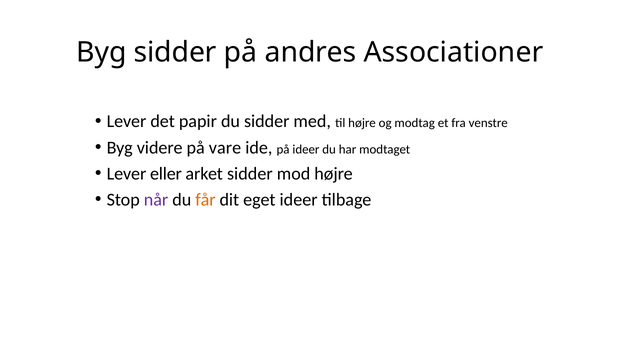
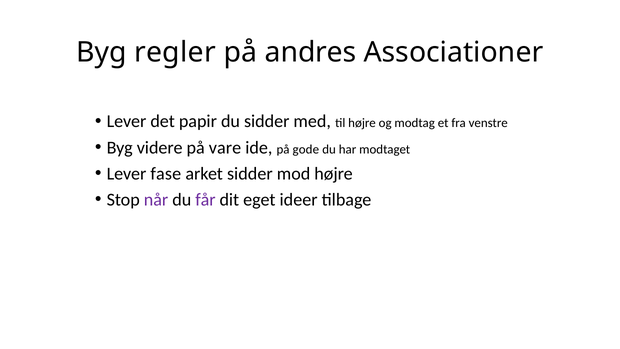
Byg sidder: sidder -> regler
på ideer: ideer -> gode
eller: eller -> fase
får colour: orange -> purple
